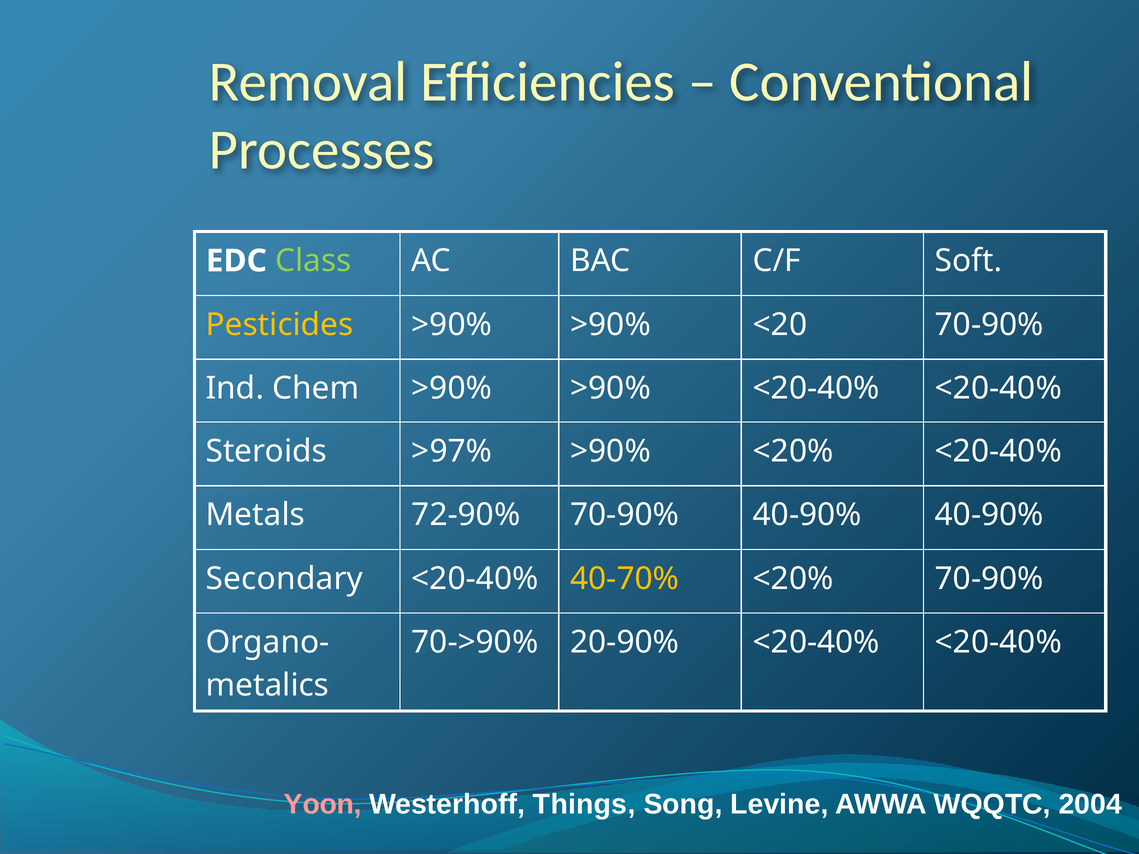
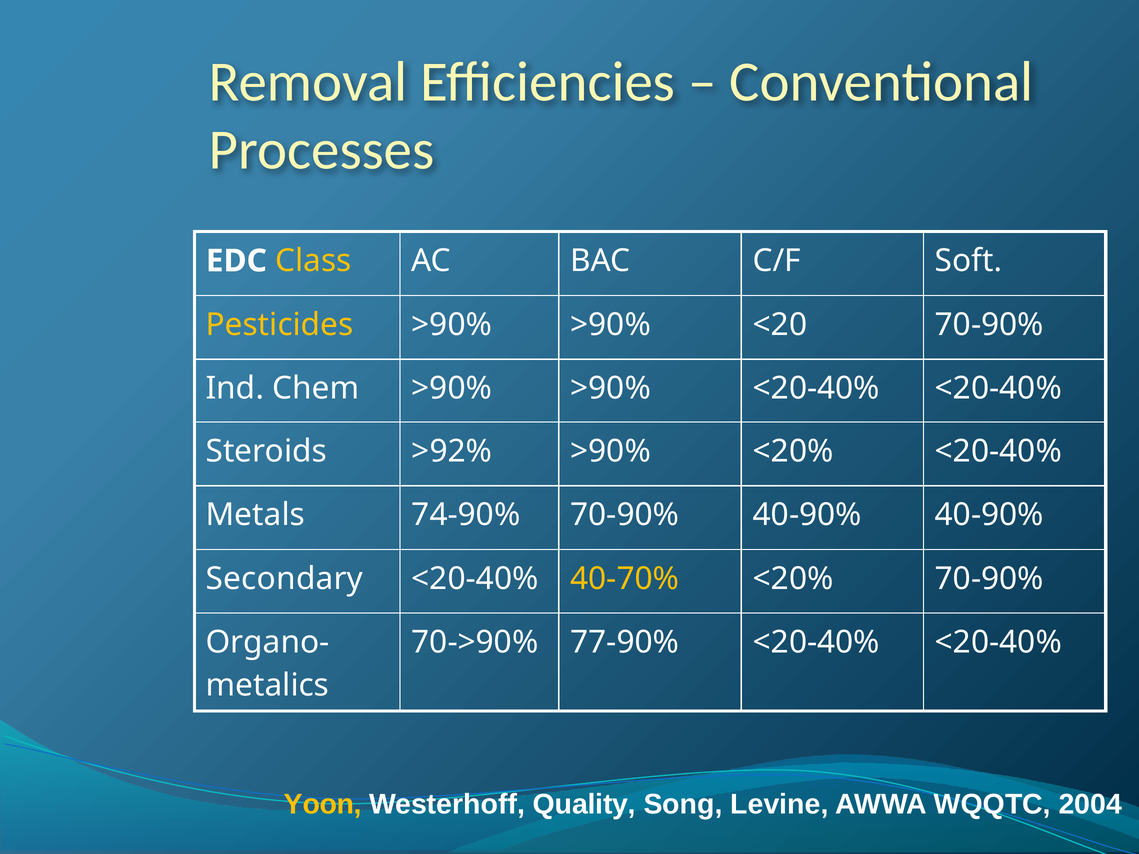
Class colour: light green -> yellow
>97%: >97% -> >92%
72-90%: 72-90% -> 74-90%
20-90%: 20-90% -> 77-90%
Yoon colour: pink -> yellow
Things: Things -> Quality
